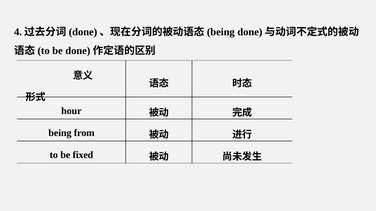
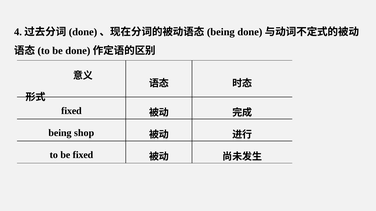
hour at (71, 111): hour -> fixed
from: from -> shop
